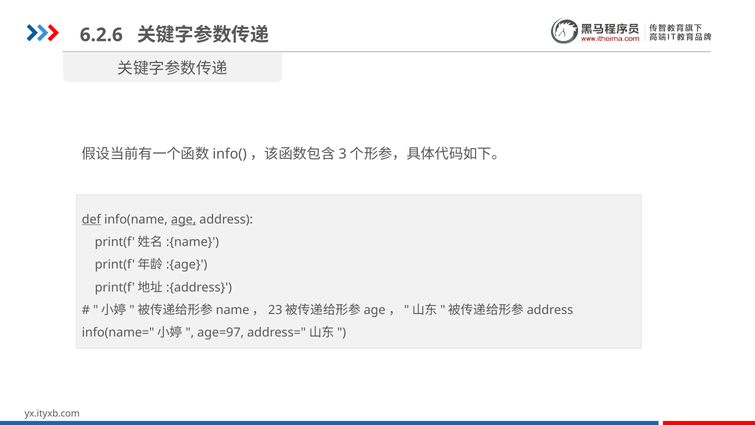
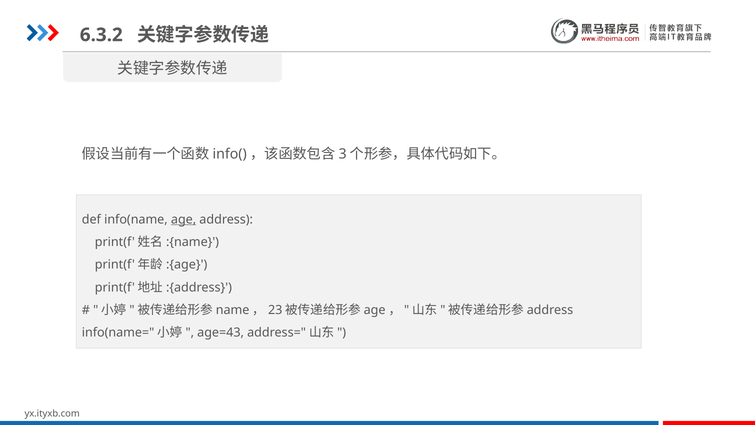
6.2.6: 6.2.6 -> 6.3.2
def underline: present -> none
age=97: age=97 -> age=43
